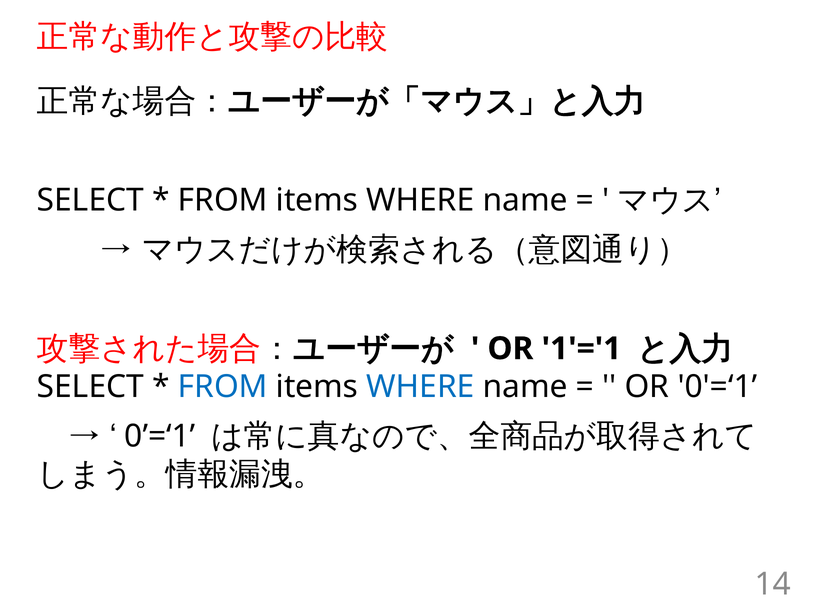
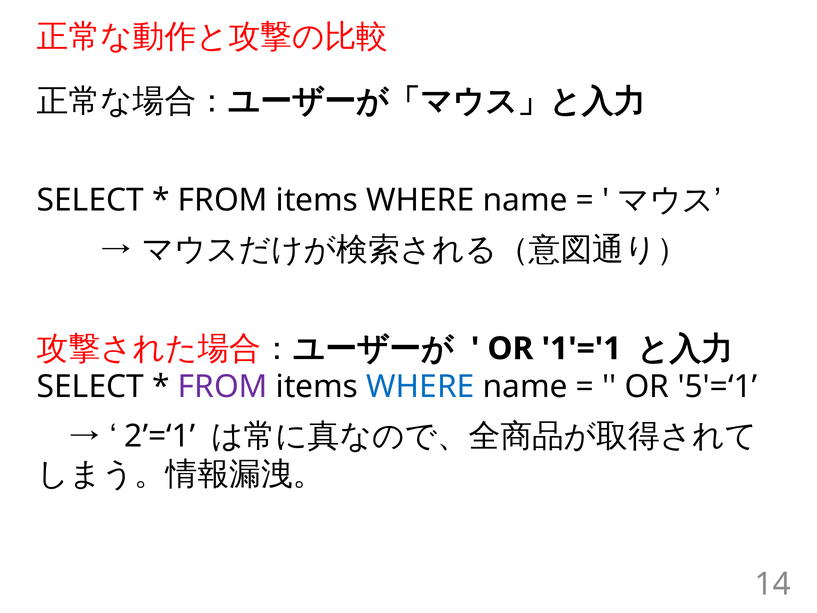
FROM at (223, 387) colour: blue -> purple
0'=‘1: 0'=‘1 -> 5'=‘1
0’=‘1: 0’=‘1 -> 2’=‘1
